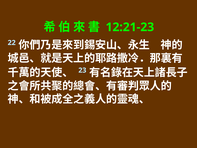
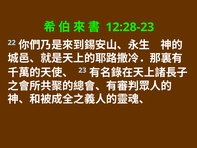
12:21-23: 12:21-23 -> 12:28-23
